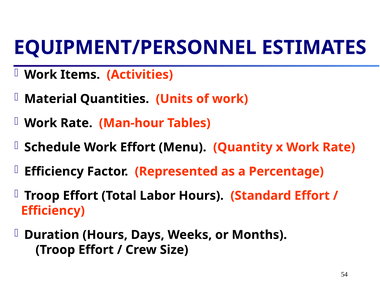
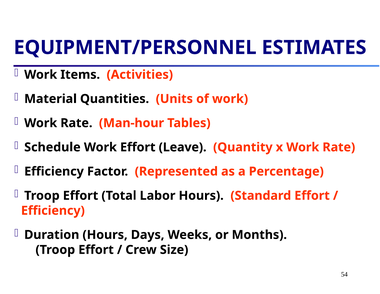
Menu: Menu -> Leave
